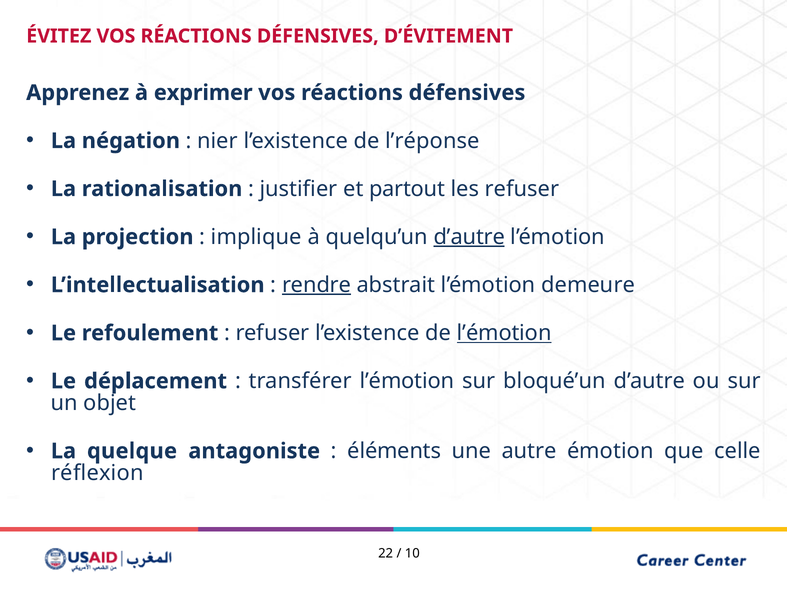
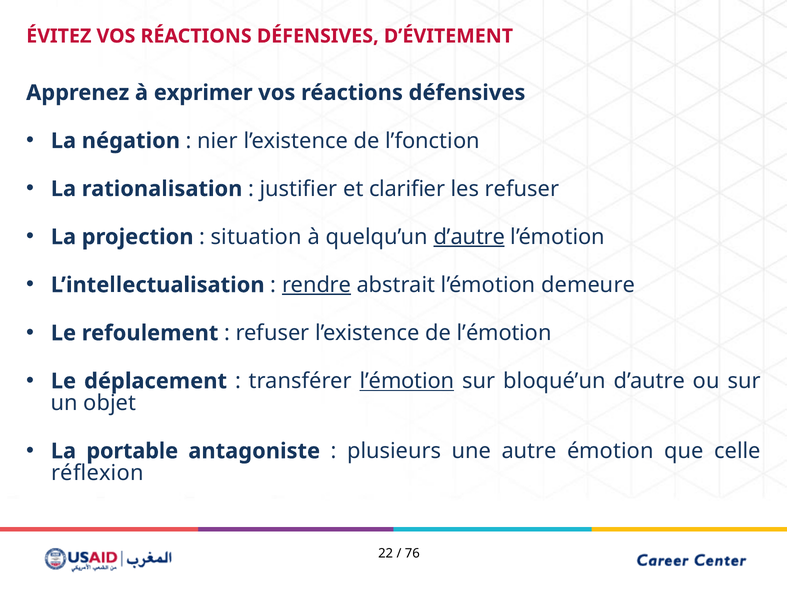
l’réponse: l’réponse -> l’fonction
partout: partout -> clarifier
implique: implique -> situation
l’émotion at (504, 333) underline: present -> none
l’émotion at (407, 381) underline: none -> present
quelque: quelque -> portable
éléments: éléments -> plusieurs
10: 10 -> 76
